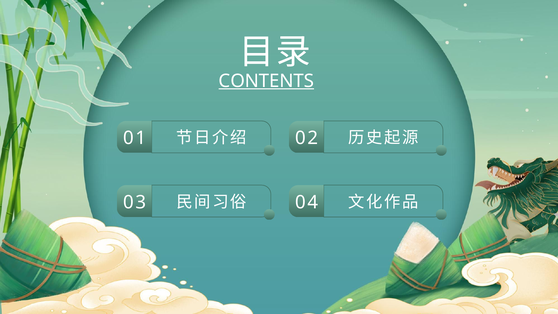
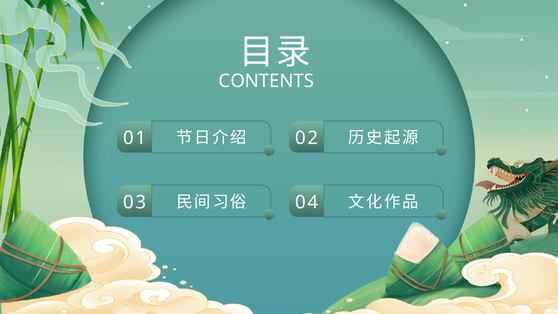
CONTENTS underline: present -> none
